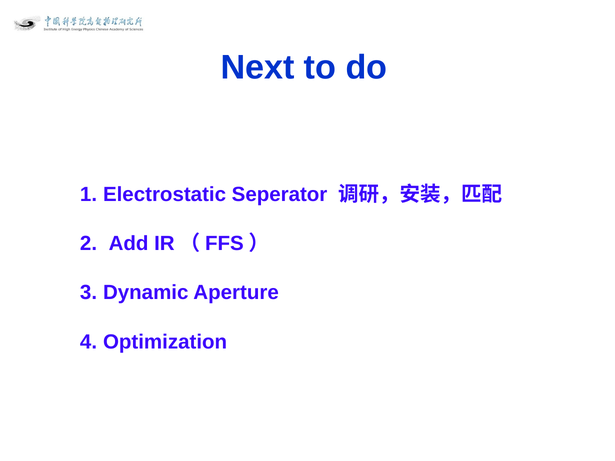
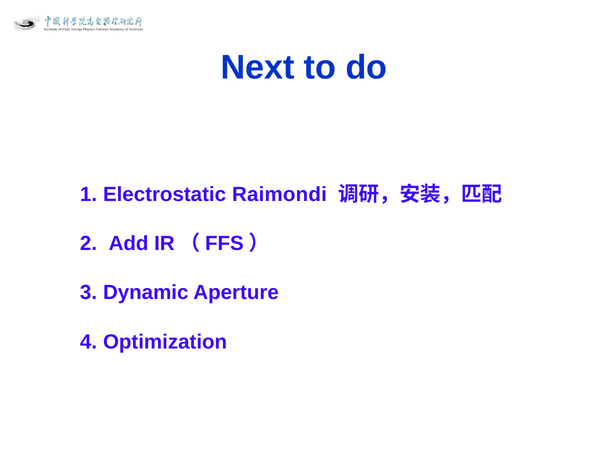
Seperator: Seperator -> Raimondi
